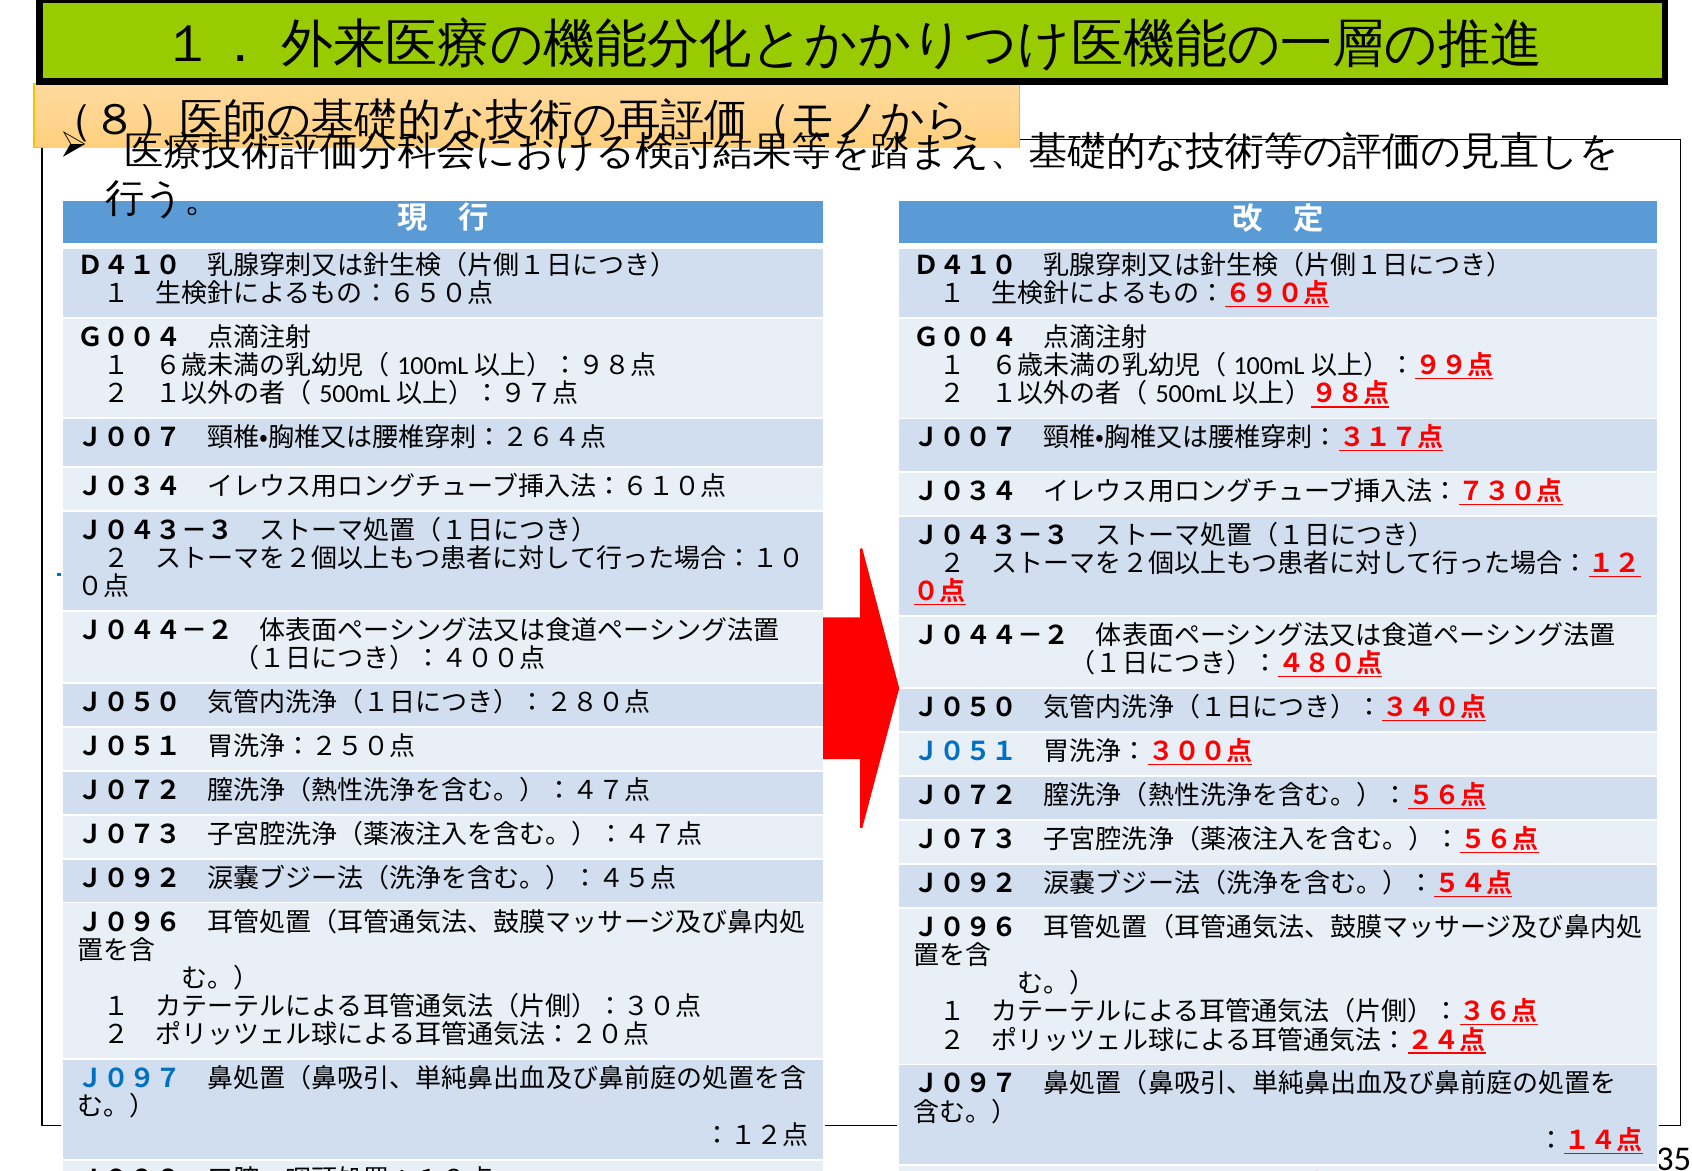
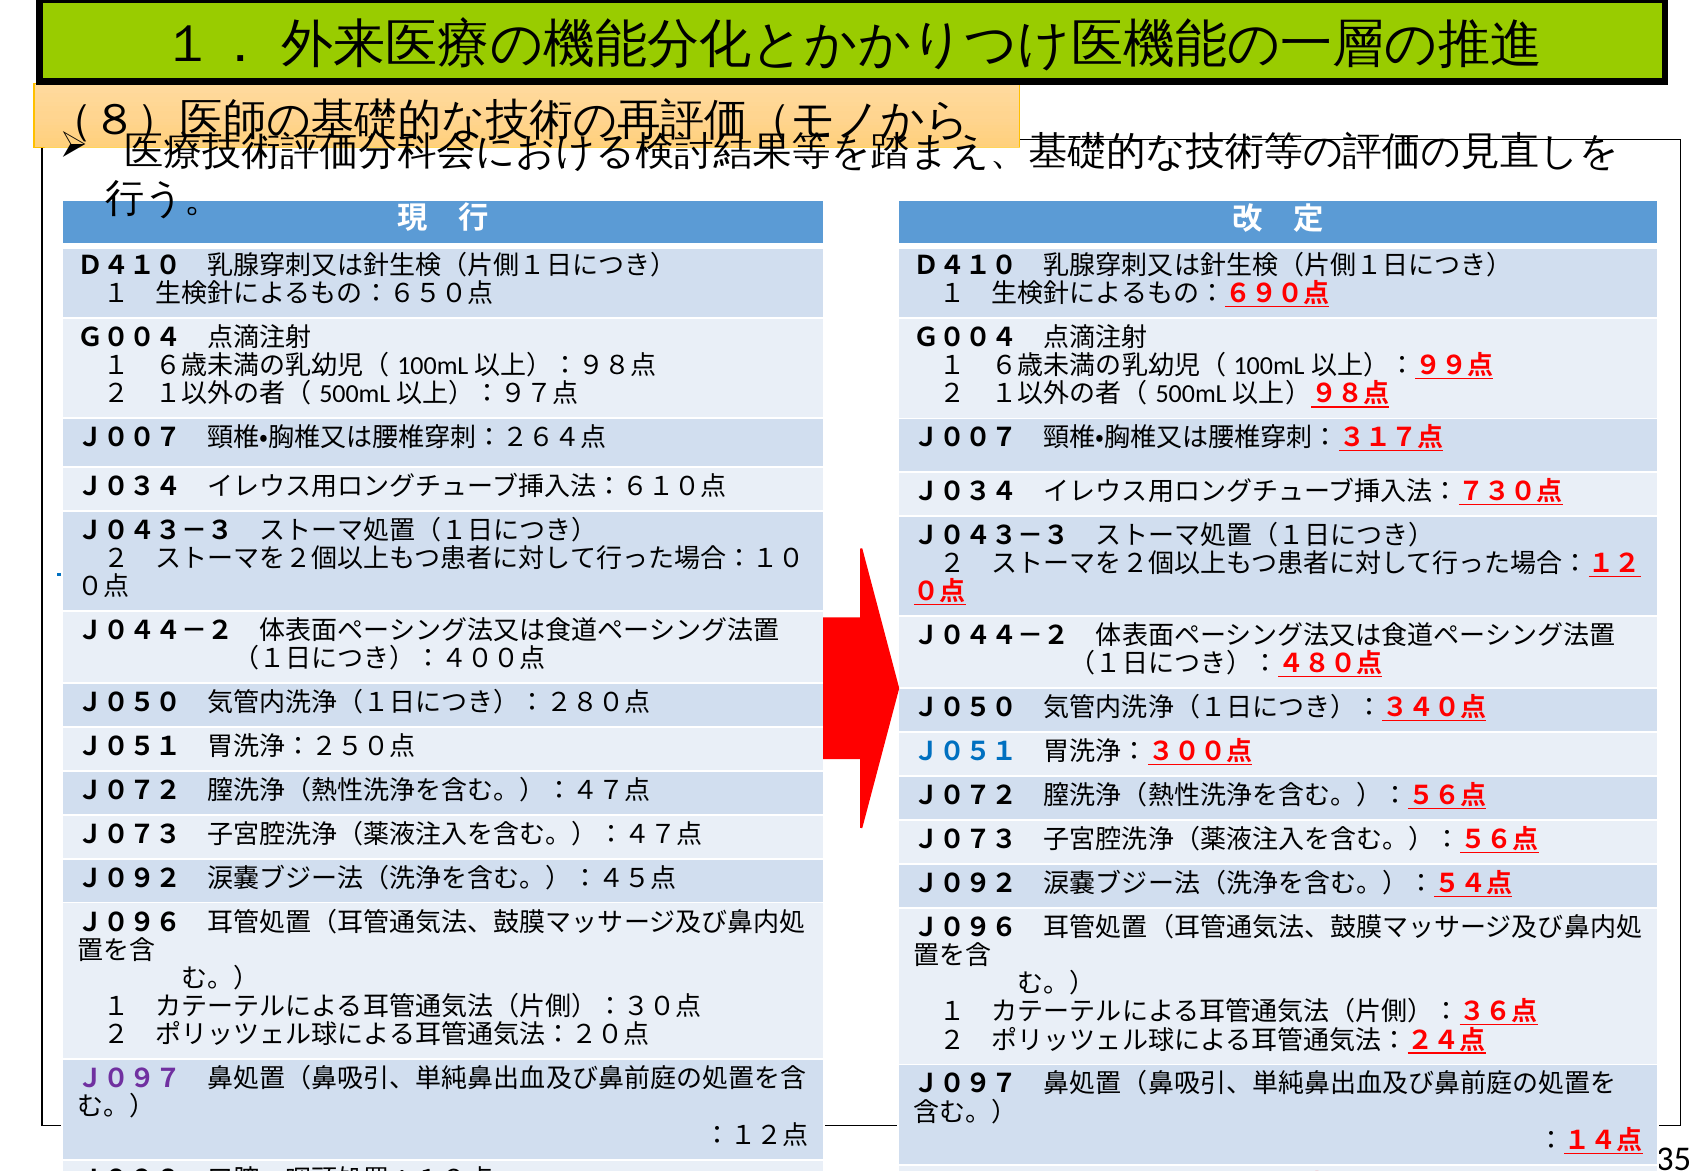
Ｊ０９７ at (129, 1080) colour: blue -> purple
